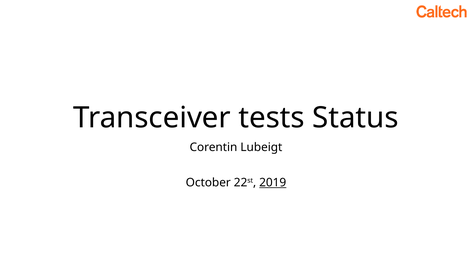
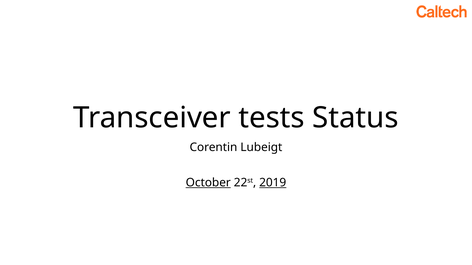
October underline: none -> present
